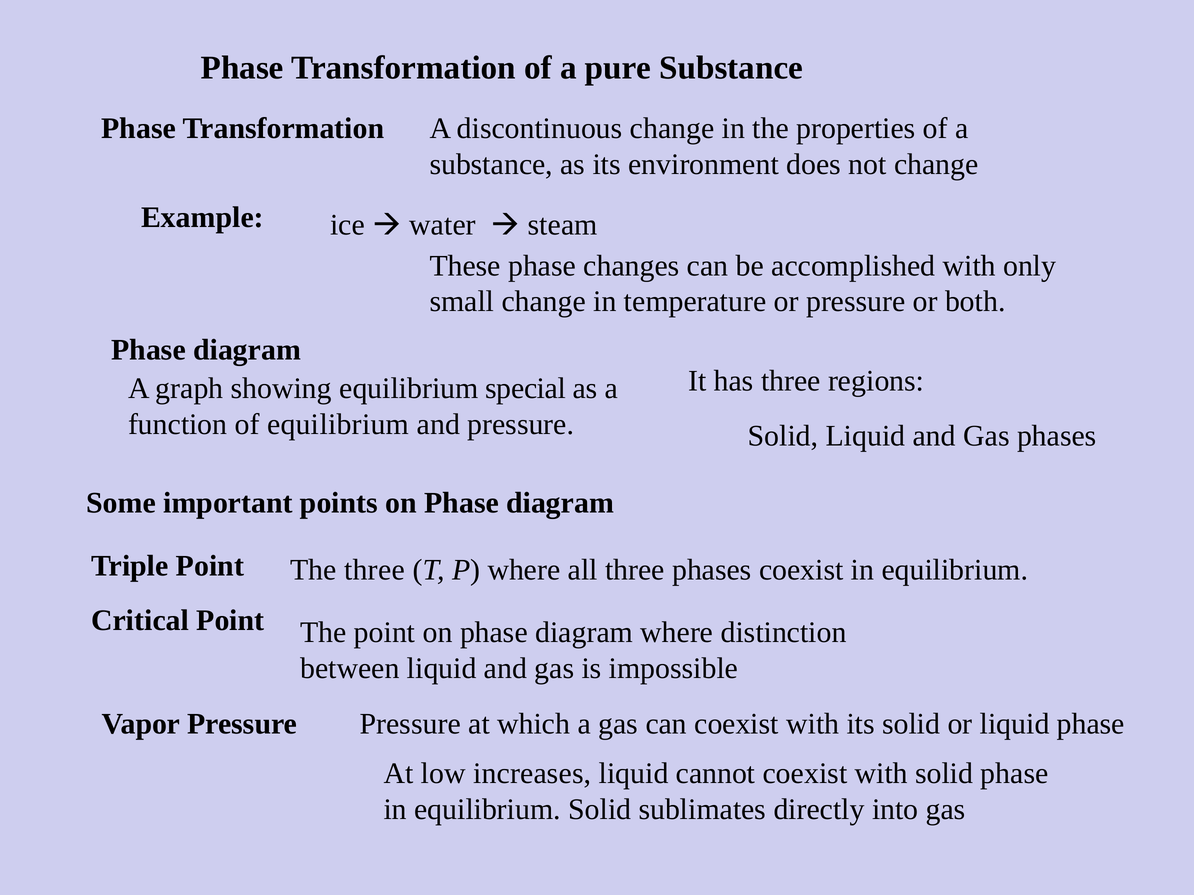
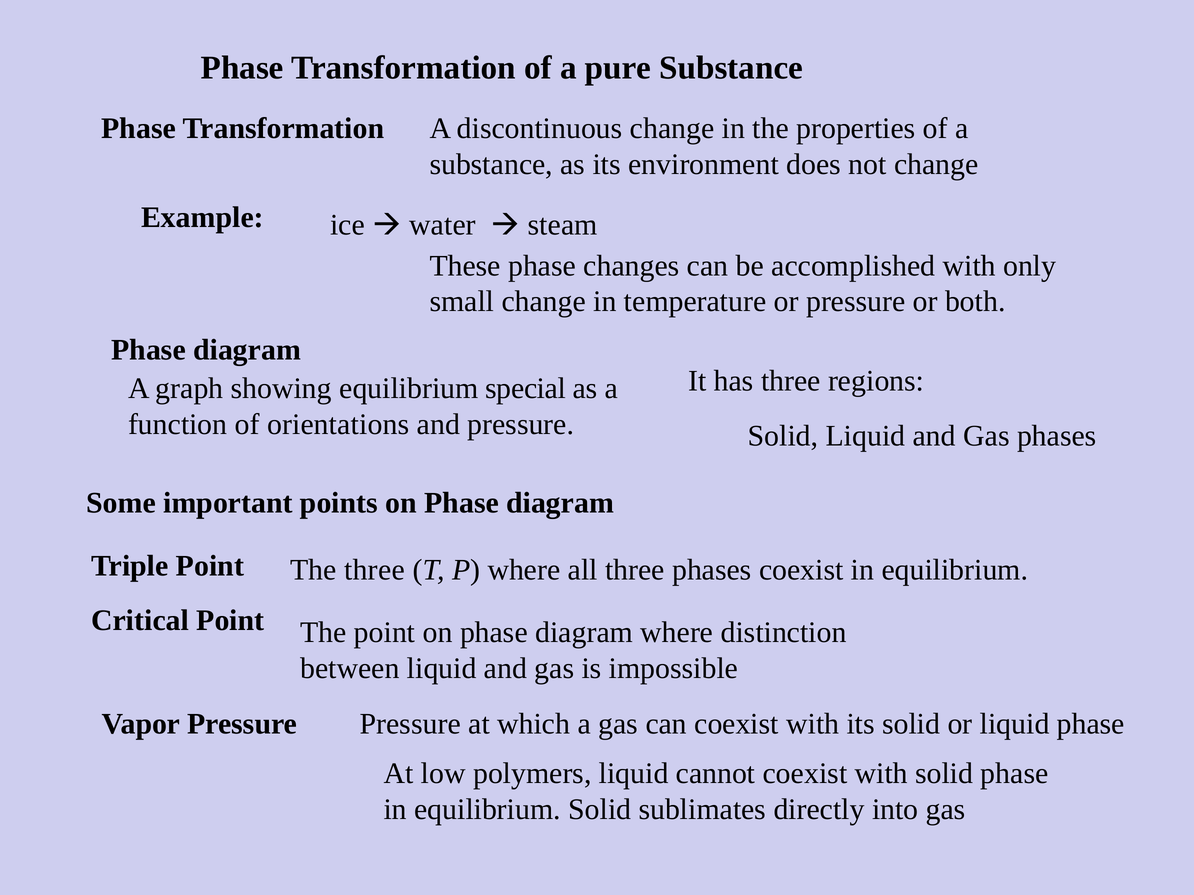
of equilibrium: equilibrium -> orientations
increases: increases -> polymers
